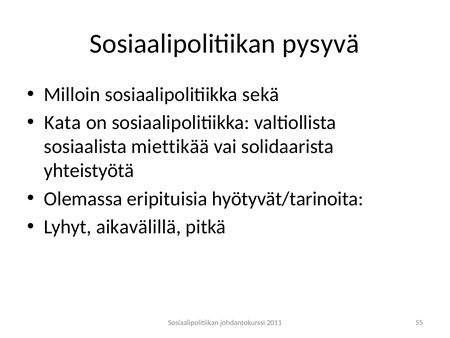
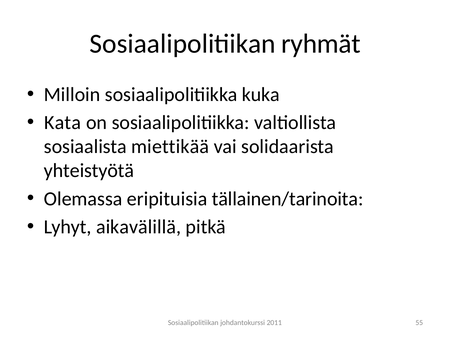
pysyvä: pysyvä -> ryhmät
sekä: sekä -> kuka
hyötyvät/tarinoita: hyötyvät/tarinoita -> tällainen/tarinoita
